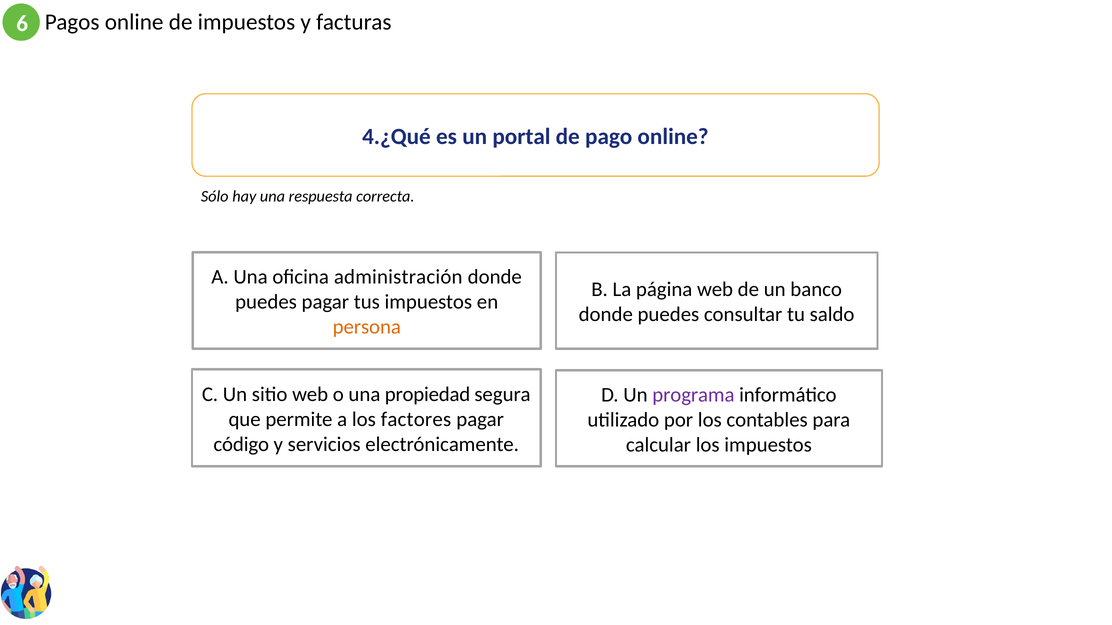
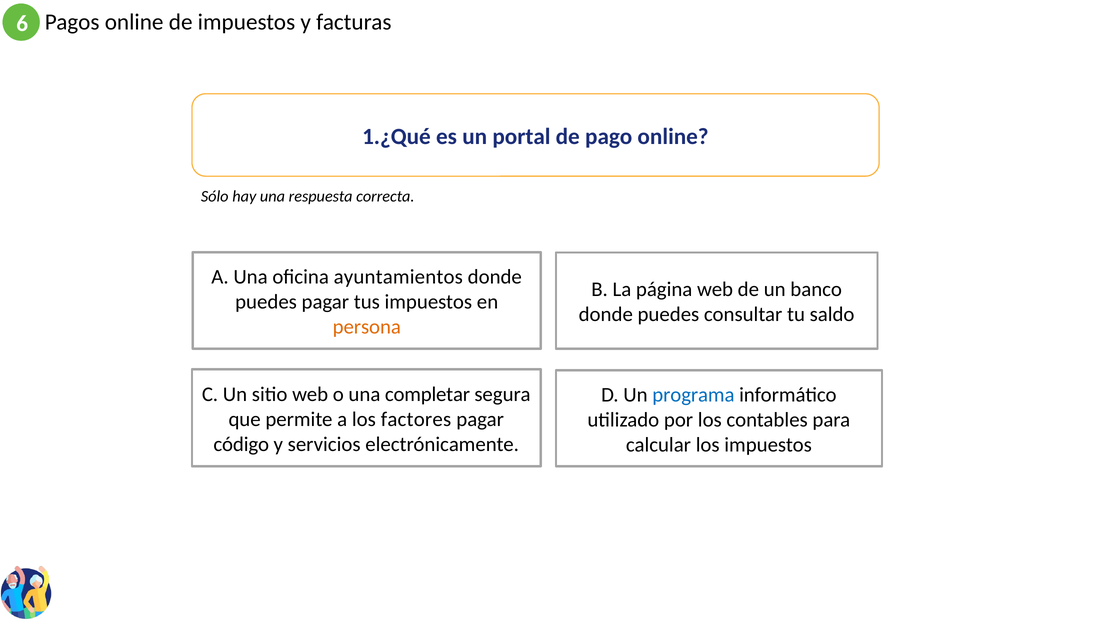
4.¿Qué: 4.¿Qué -> 1.¿Qué
administración: administración -> ayuntamientos
propiedad: propiedad -> completar
programa colour: purple -> blue
